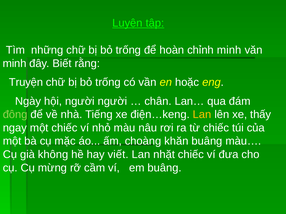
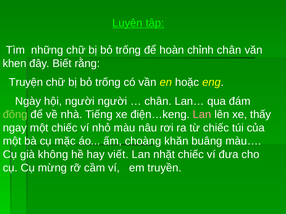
chỉnh minh: minh -> chân
minh at (15, 64): minh -> khen
Lan at (202, 115) colour: yellow -> pink
em buâng: buâng -> truyền
